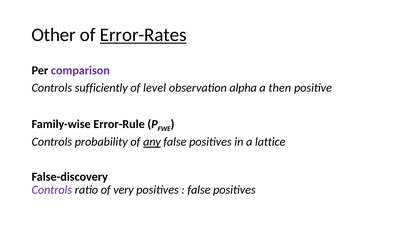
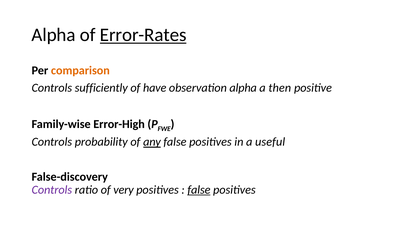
Other at (54, 35): Other -> Alpha
comparison colour: purple -> orange
level: level -> have
Error-Rule: Error-Rule -> Error-High
lattice: lattice -> useful
false at (199, 189) underline: none -> present
